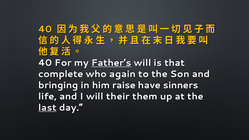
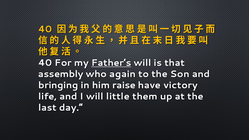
complete: complete -> assembly
sinners: sinners -> victory
their: their -> little
last underline: present -> none
